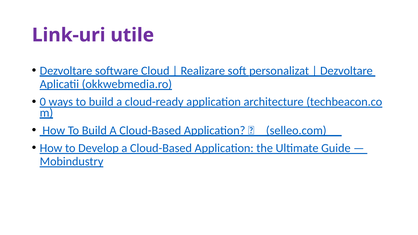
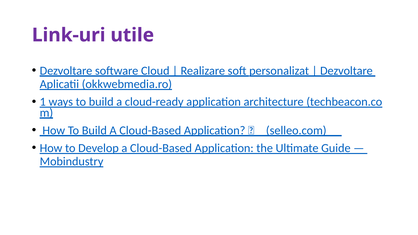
0: 0 -> 1
